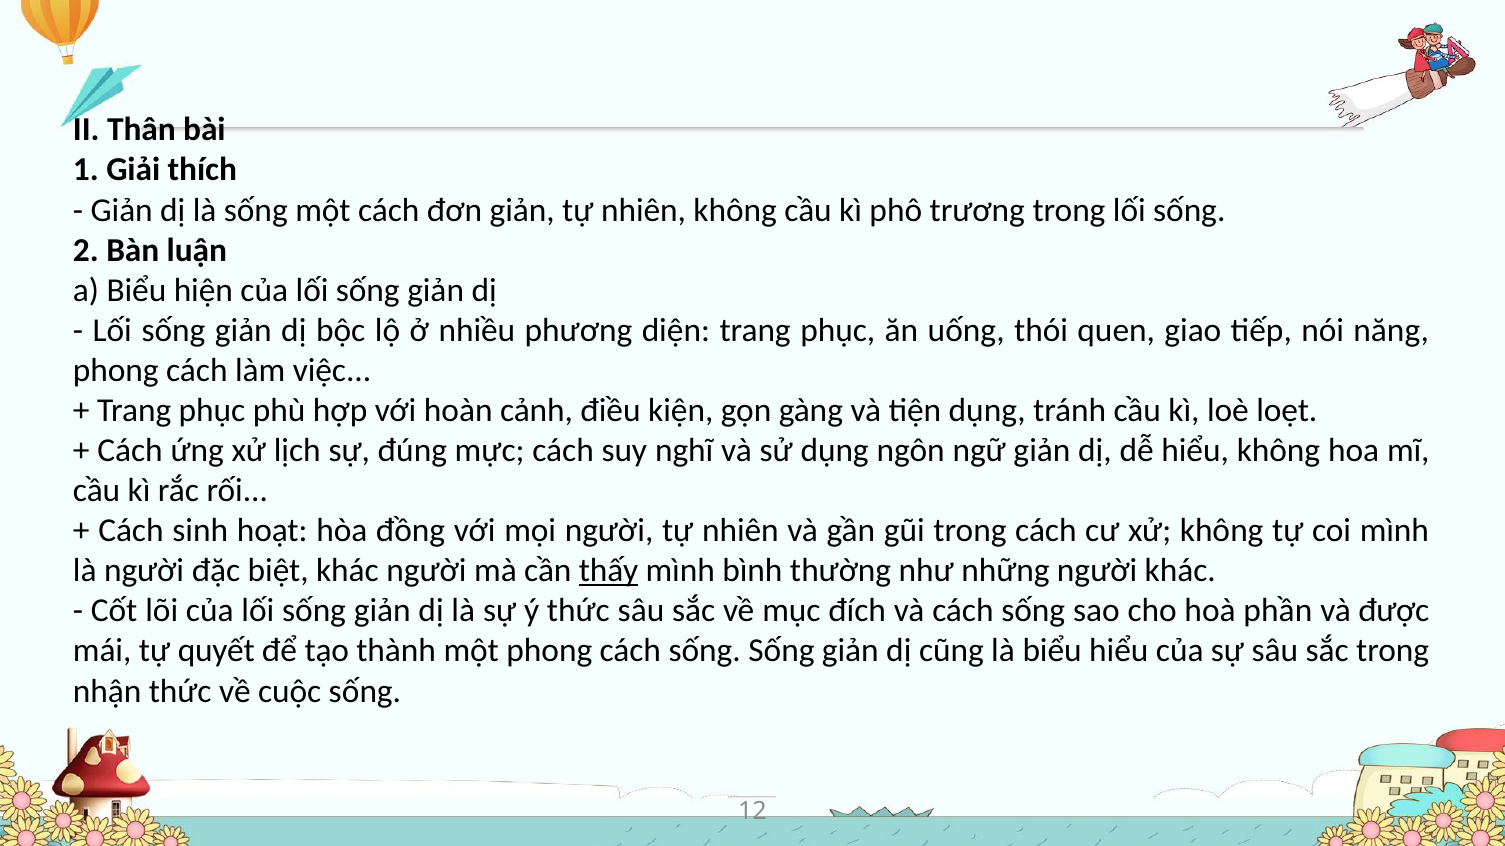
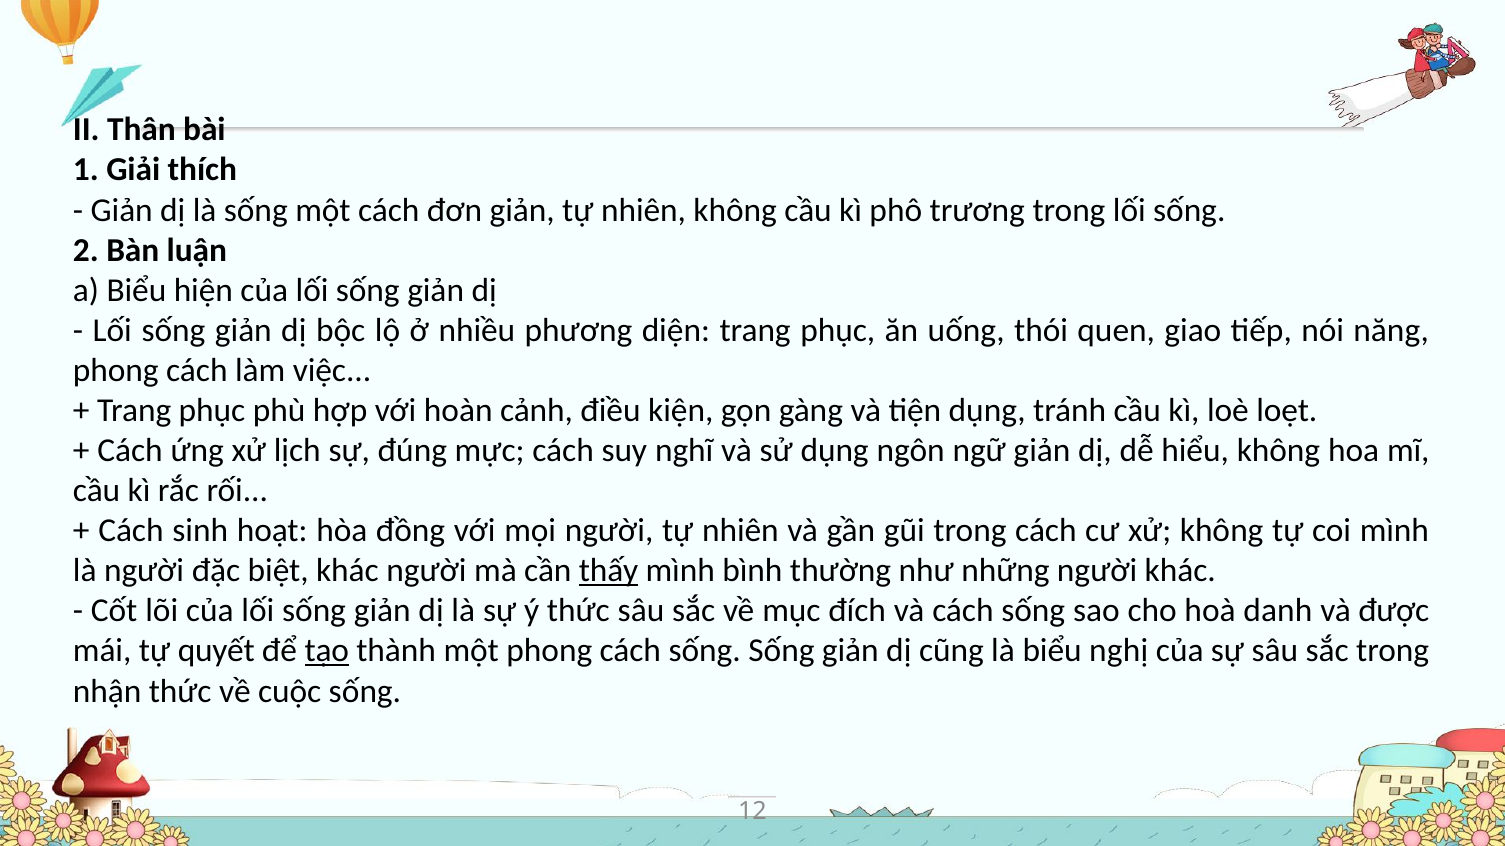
phần: phần -> danh
tạo underline: none -> present
biểu hiểu: hiểu -> nghị
